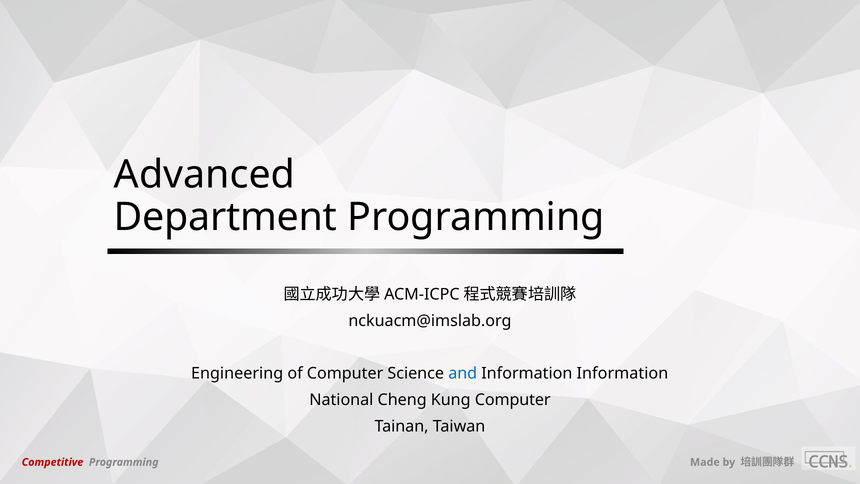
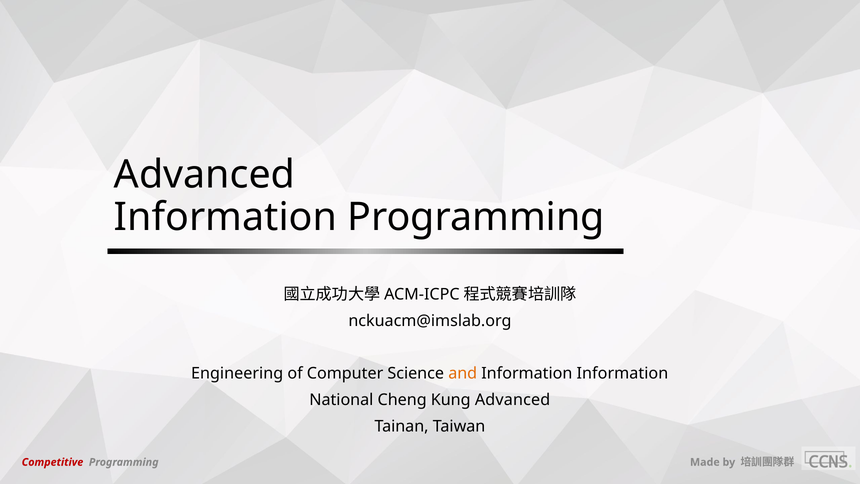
Department at (226, 217): Department -> Information
and colour: blue -> orange
Kung Computer: Computer -> Advanced
